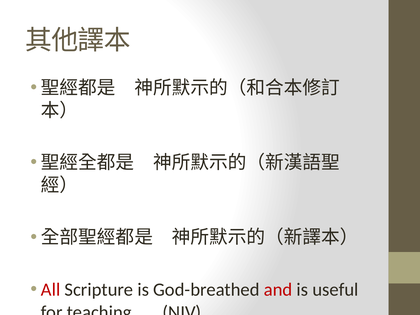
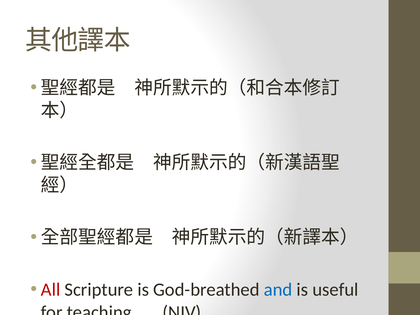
and colour: red -> blue
